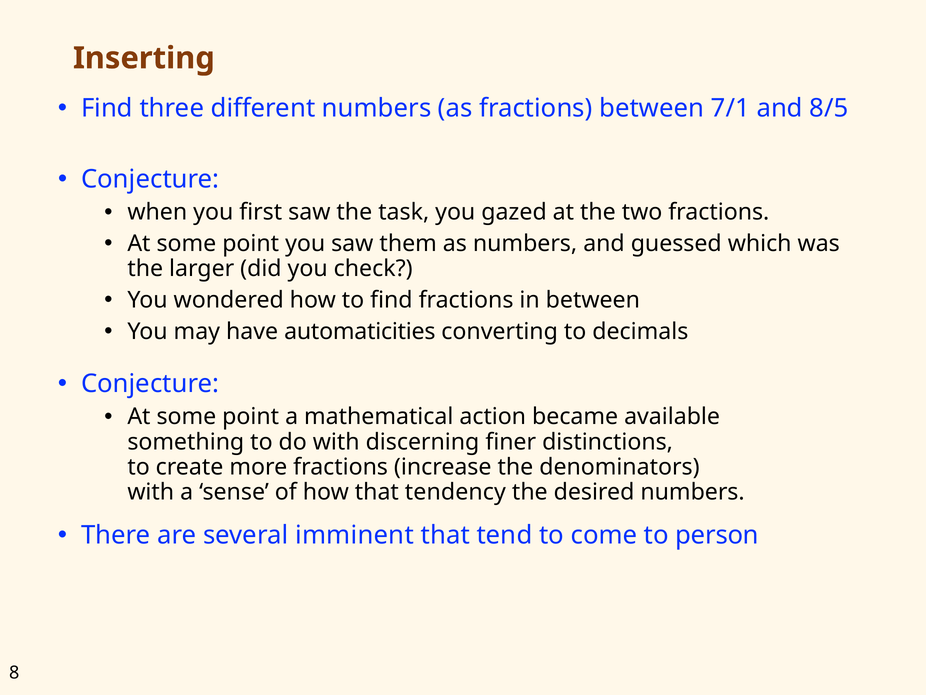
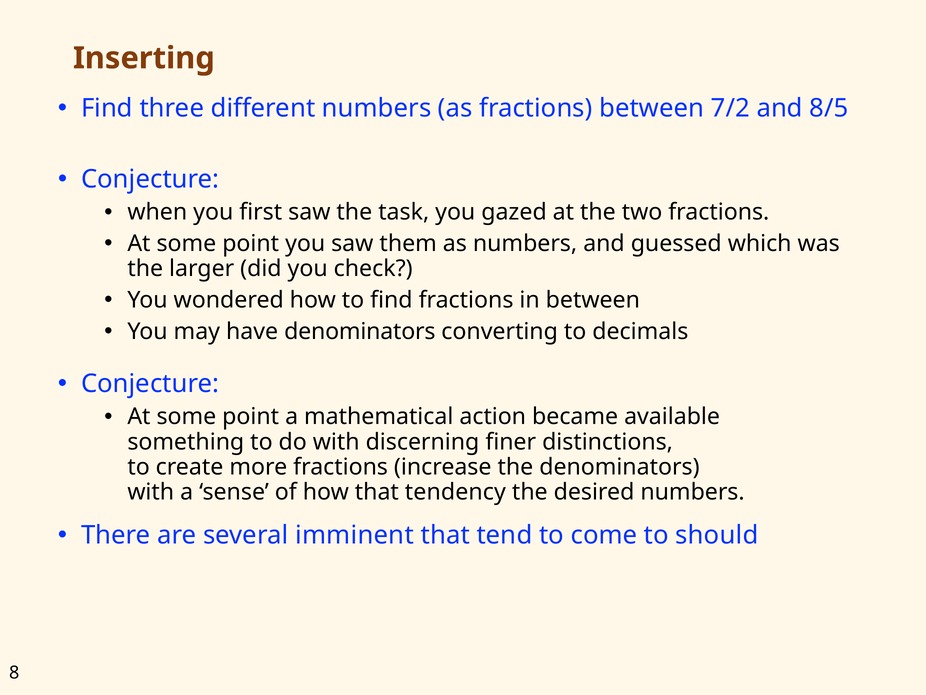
7/1: 7/1 -> 7/2
have automaticities: automaticities -> denominators
person: person -> should
